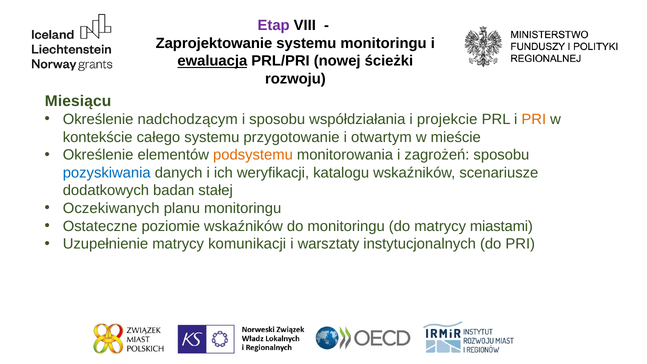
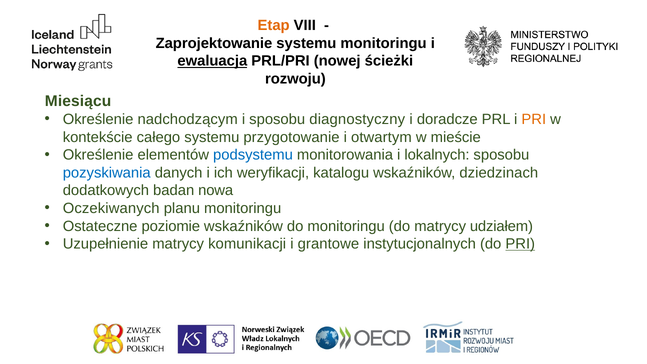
Etap colour: purple -> orange
współdziałania: współdziałania -> diagnostyczny
projekcie: projekcie -> doradcze
podsystemu colour: orange -> blue
zagrożeń: zagrożeń -> lokalnych
scenariusze: scenariusze -> dziedzinach
stałej: stałej -> nowa
miastami: miastami -> udziałem
warsztaty: warsztaty -> grantowe
PRI at (520, 244) underline: none -> present
